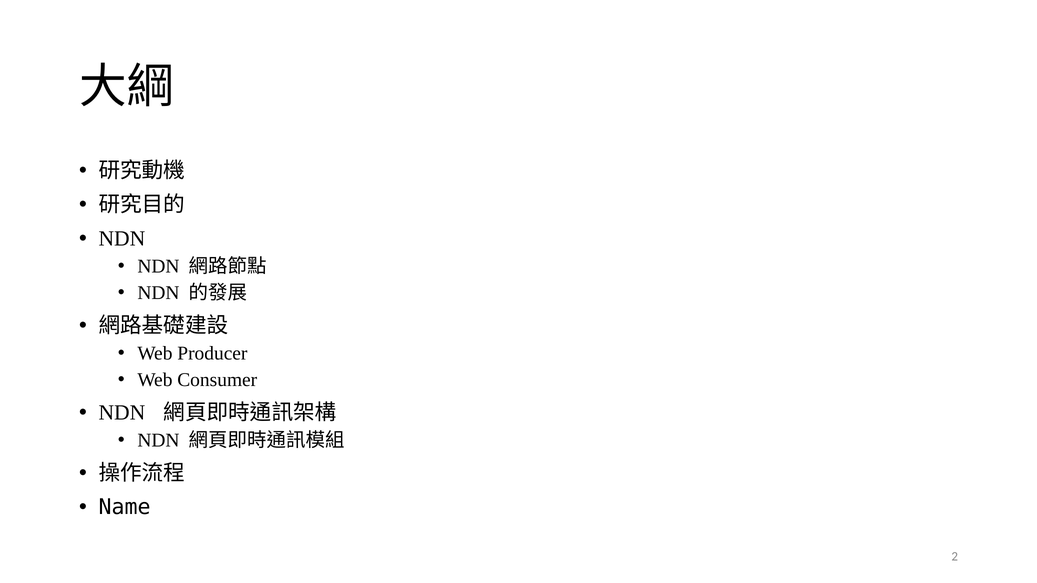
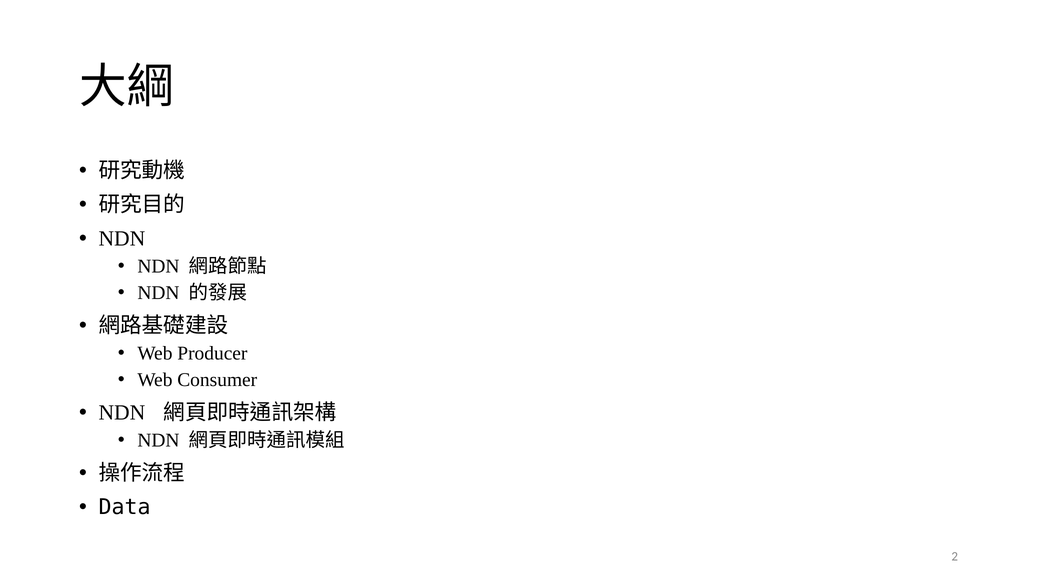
Name: Name -> Data
